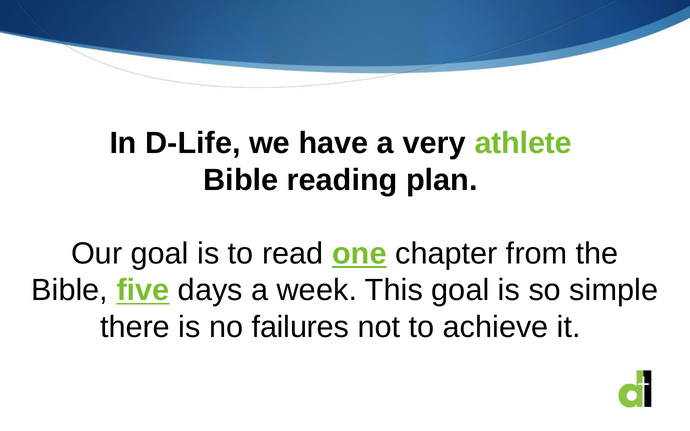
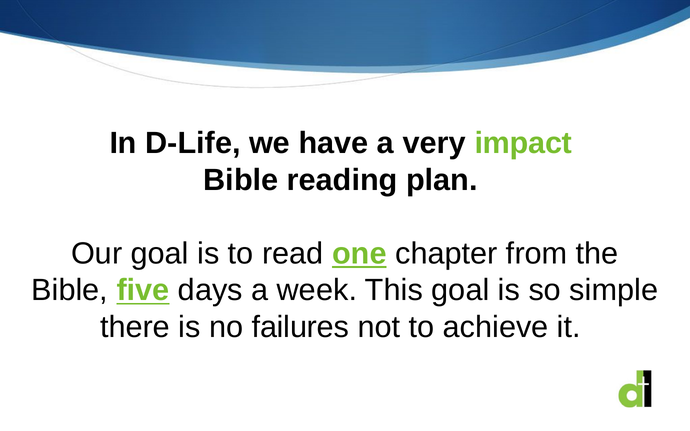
athlete: athlete -> impact
